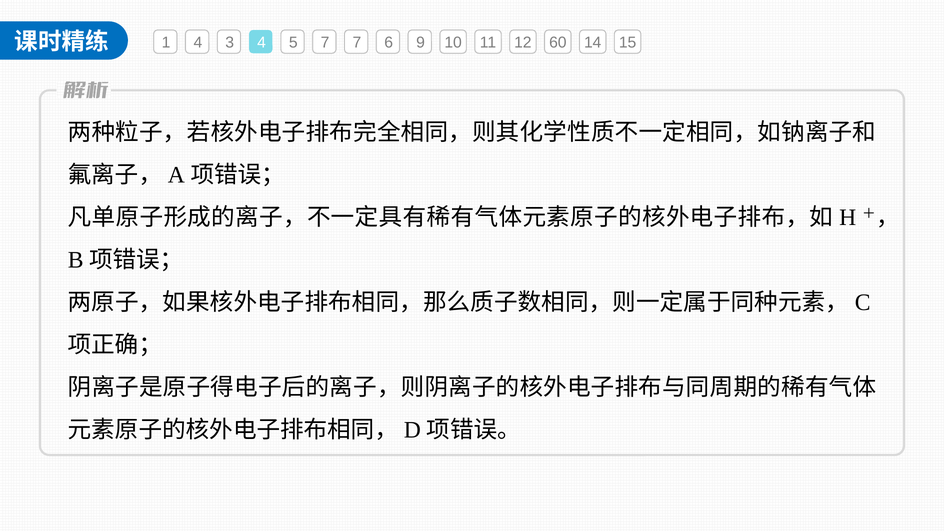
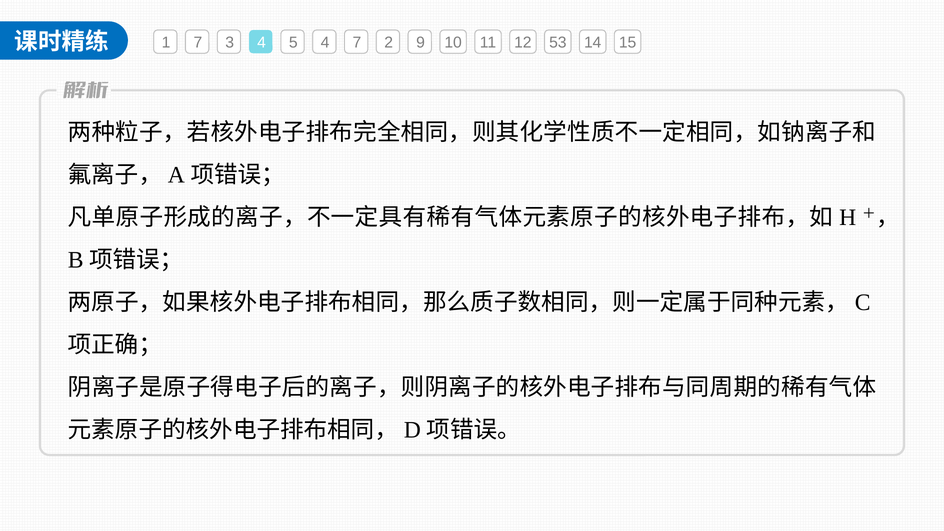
1 4: 4 -> 7
5 7: 7 -> 4
6: 6 -> 2
60: 60 -> 53
